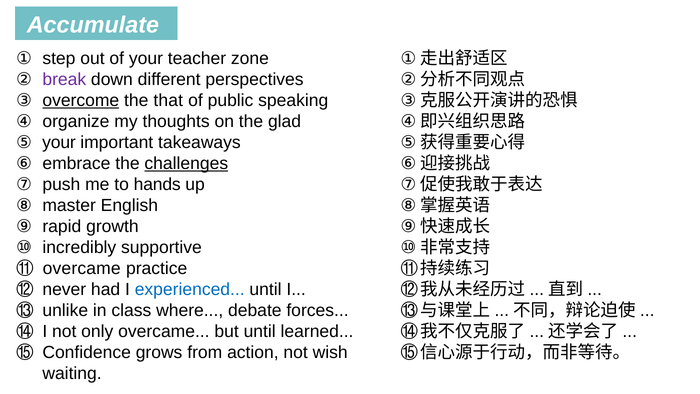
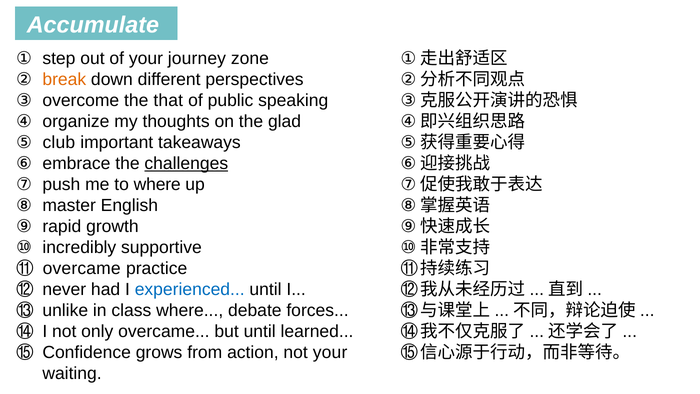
teacher: teacher -> journey
break colour: purple -> orange
overcome underline: present -> none
your at (59, 142): your -> club
to hands: hands -> where
not wish: wish -> your
